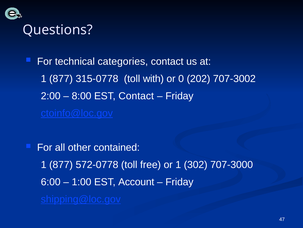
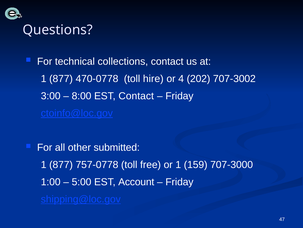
categories: categories -> collections
315-0778: 315-0778 -> 470-0778
with: with -> hire
0: 0 -> 4
2:00: 2:00 -> 3:00
contained: contained -> submitted
572-0778: 572-0778 -> 757-0778
302: 302 -> 159
6:00: 6:00 -> 1:00
1:00: 1:00 -> 5:00
